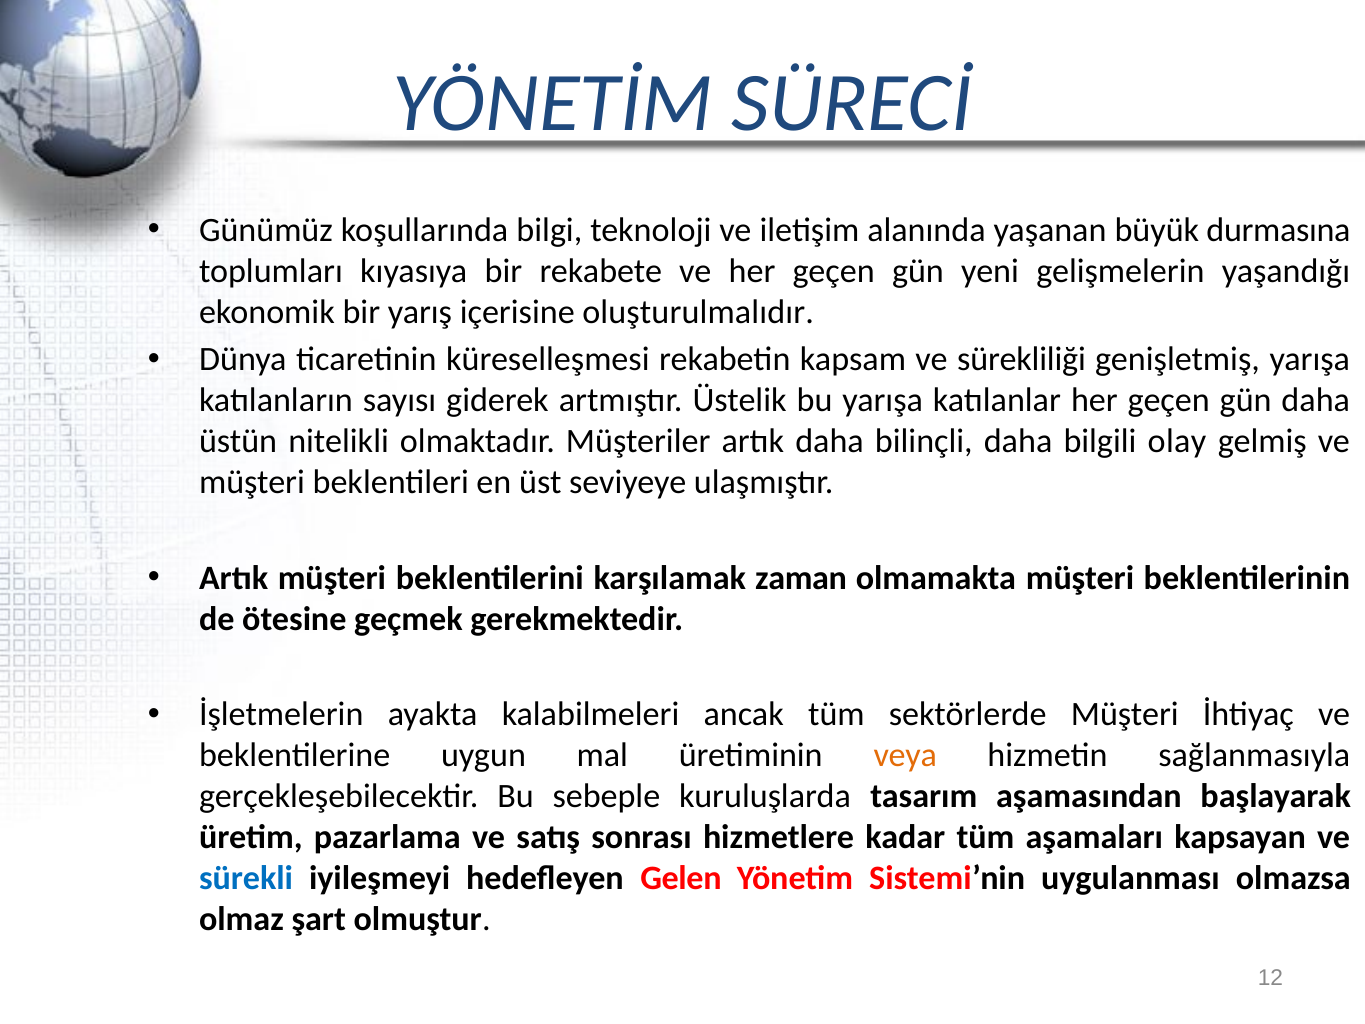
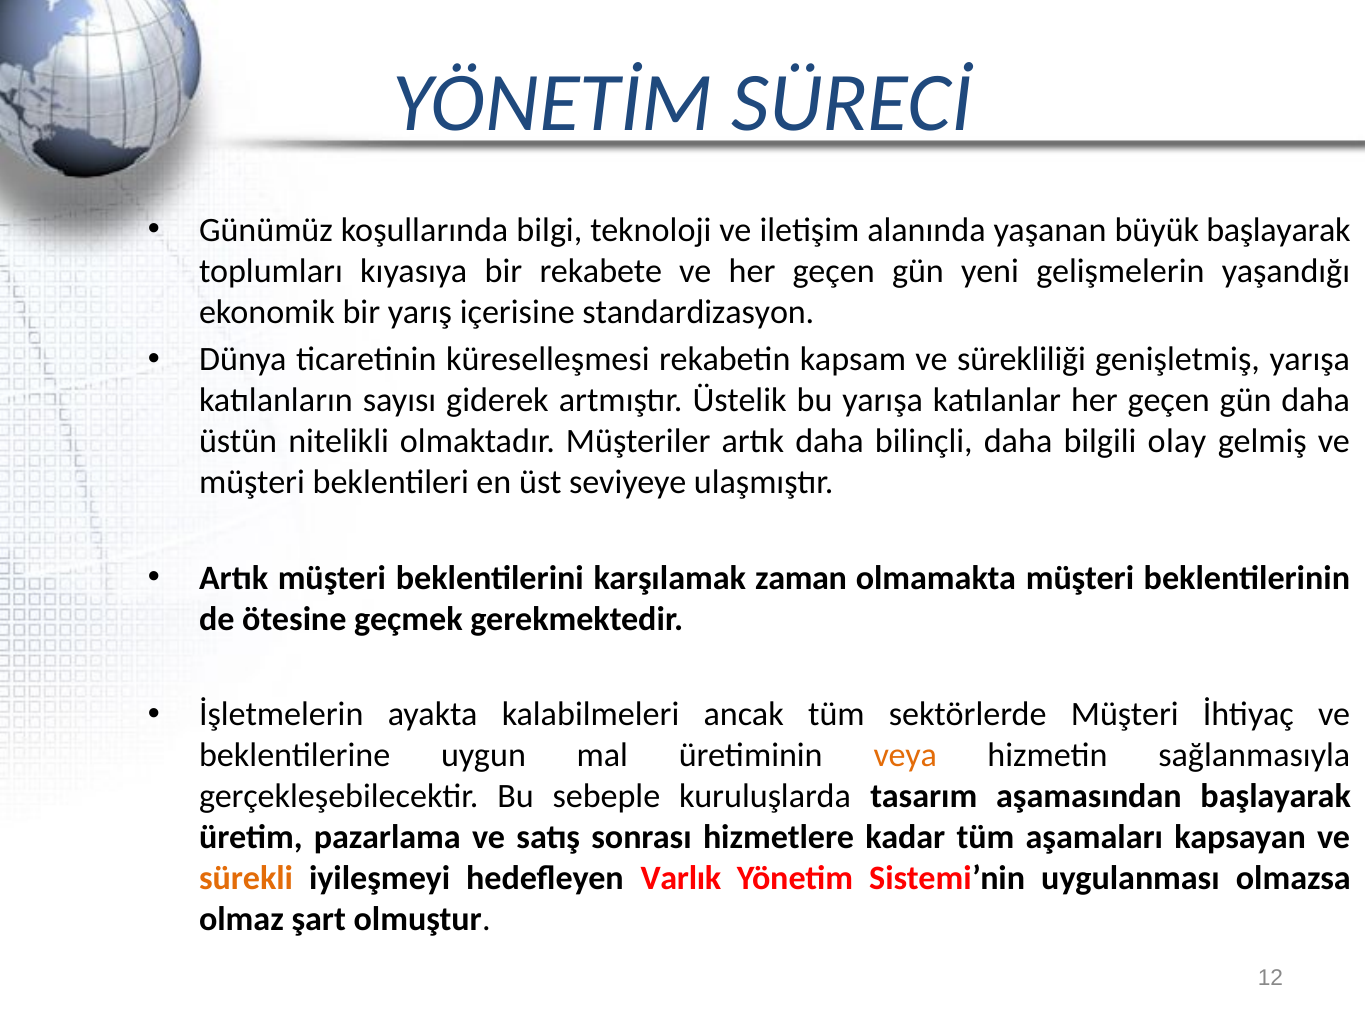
büyük durmasına: durmasına -> başlayarak
oluşturulmalıdır: oluşturulmalıdır -> standardizasyon
sürekli colour: blue -> orange
Gelen: Gelen -> Varlık
